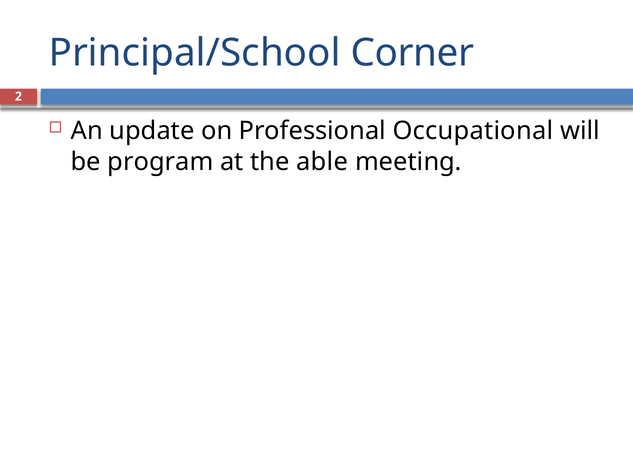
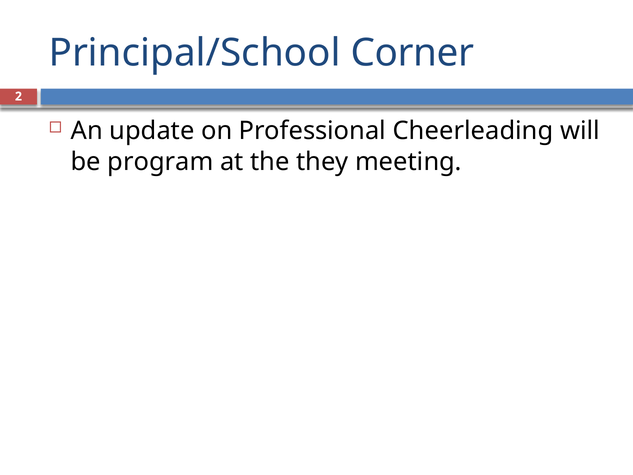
Occupational: Occupational -> Cheerleading
able: able -> they
